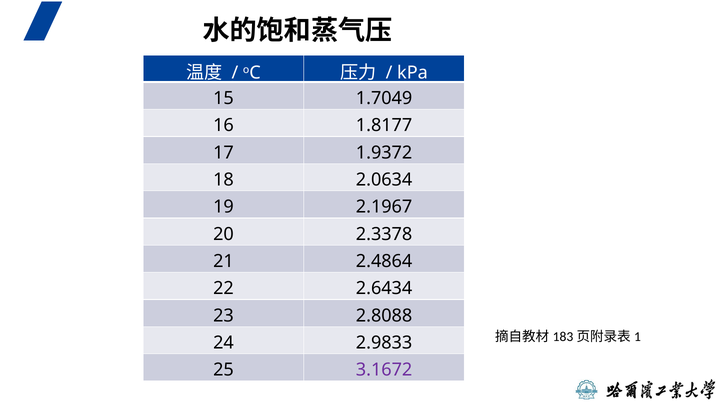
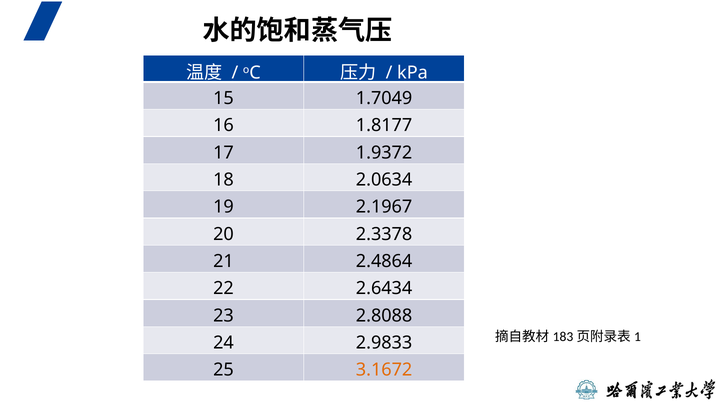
3.1672 colour: purple -> orange
